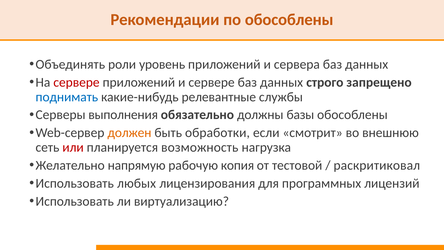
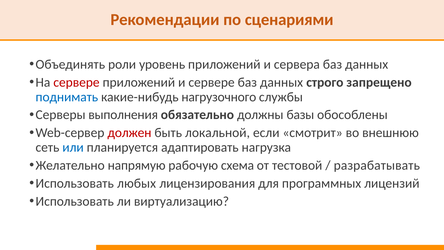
по обособлены: обособлены -> сценариями
релевантные: релевантные -> нагрузочного
должен colour: orange -> red
обработки: обработки -> локальной
или colour: red -> blue
возможность: возможность -> адаптировать
копия: копия -> схема
раскритиковал: раскритиковал -> разрабатывать
